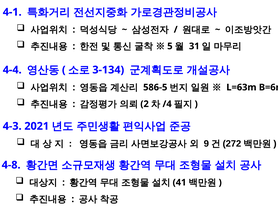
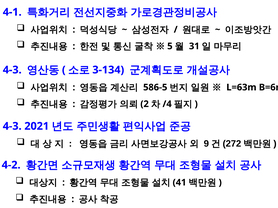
4-4 at (12, 70): 4-4 -> 4-3
4-8: 4-8 -> 4-2
